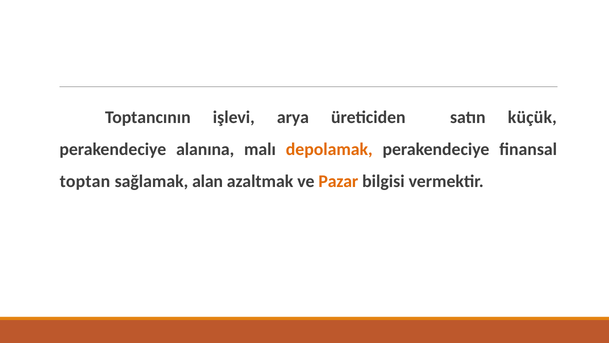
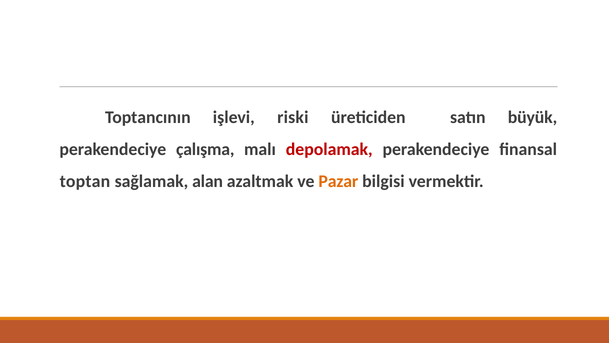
arya: arya -> riski
küçük: küçük -> büyük
alanına: alanına -> çalışma
depolamak colour: orange -> red
